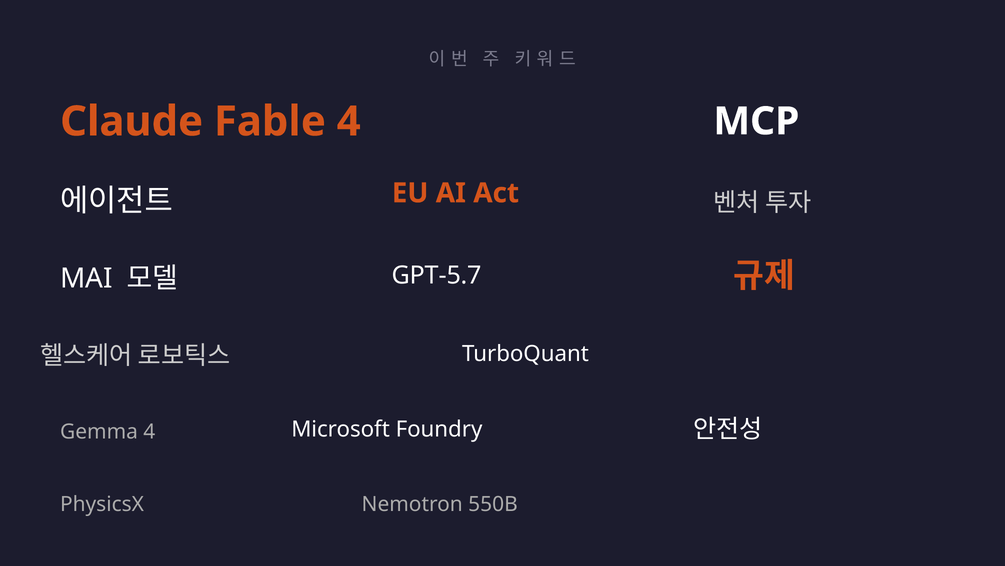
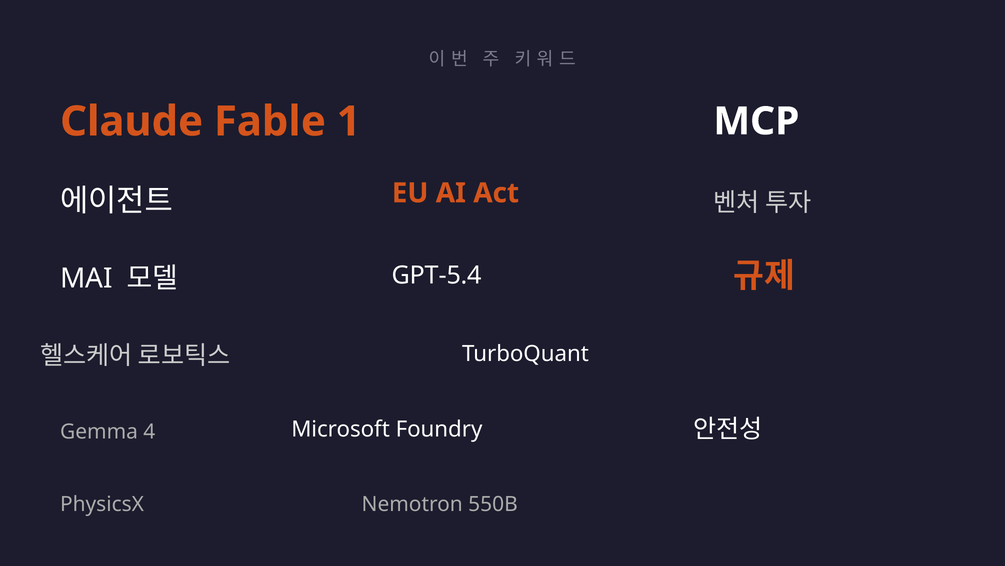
Fable 4: 4 -> 1
GPT-5.7: GPT-5.7 -> GPT-5.4
